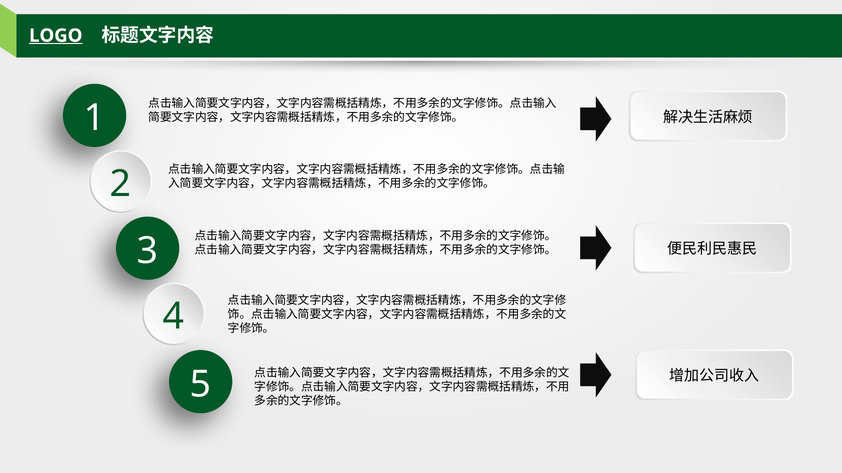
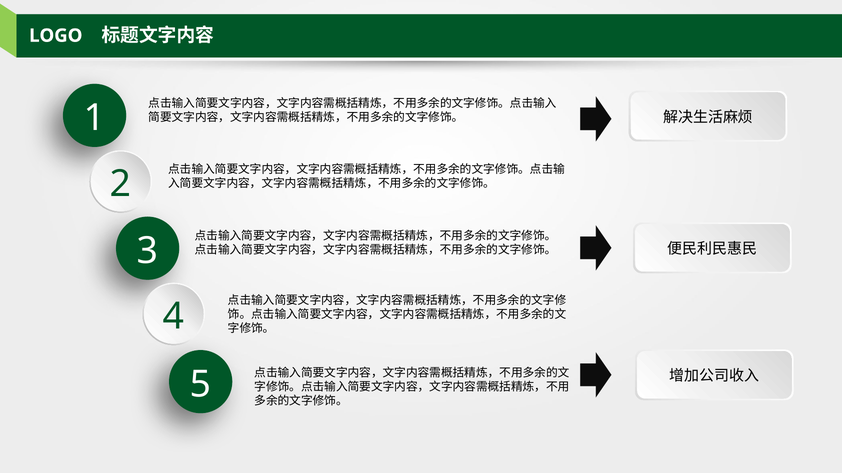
LOGO underline: present -> none
